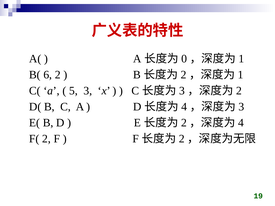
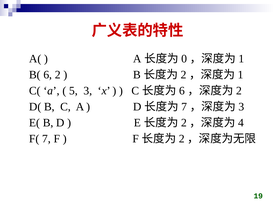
3 at (182, 91): 3 -> 6
4 at (184, 107): 4 -> 7
F( 2: 2 -> 7
